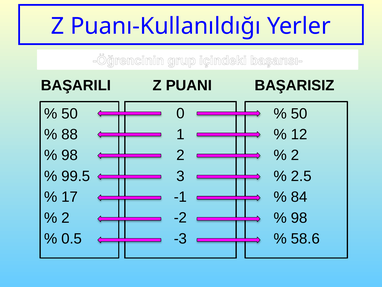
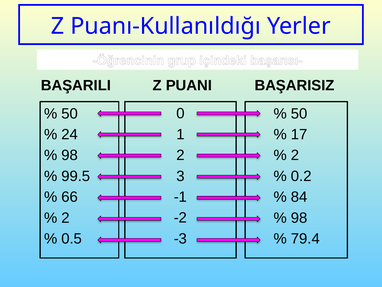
88: 88 -> 24
12: 12 -> 17
2.5: 2.5 -> 0.2
17: 17 -> 66
58.6: 58.6 -> 79.4
